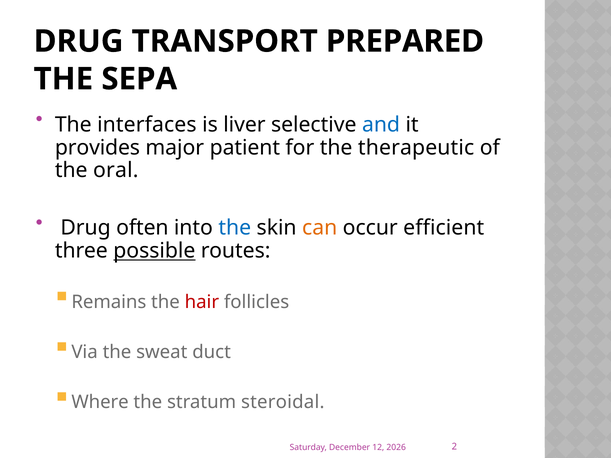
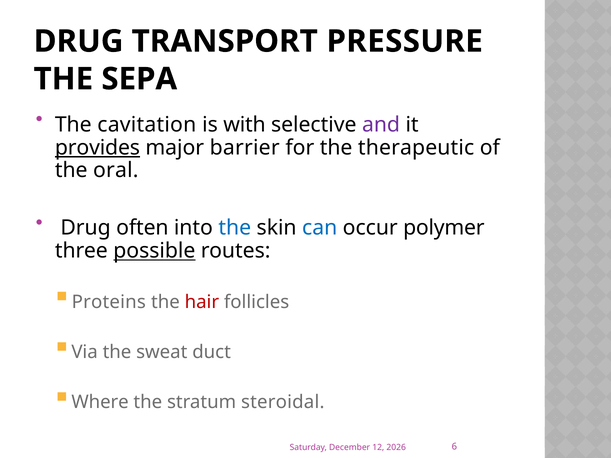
PREPARED: PREPARED -> PRESSURE
interfaces: interfaces -> cavitation
liver: liver -> with
and colour: blue -> purple
provides underline: none -> present
patient: patient -> barrier
can colour: orange -> blue
efficient: efficient -> polymer
Remains: Remains -> Proteins
2: 2 -> 6
